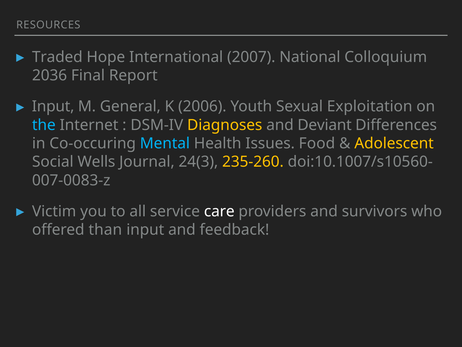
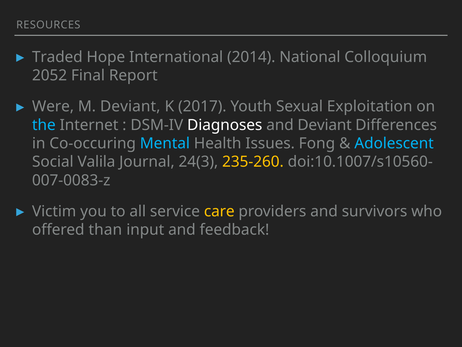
2007: 2007 -> 2014
2036: 2036 -> 2052
Input at (53, 106): Input -> Were
M General: General -> Deviant
2006: 2006 -> 2017
Diagnoses colour: yellow -> white
Food: Food -> Fong
Adolescent colour: yellow -> light blue
Wells: Wells -> Valila
care colour: white -> yellow
